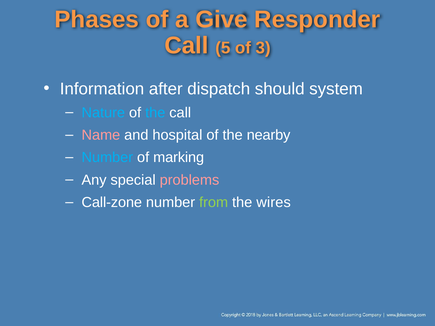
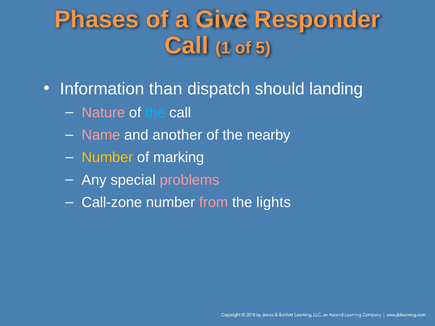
5: 5 -> 1
3: 3 -> 5
after: after -> than
system: system -> landing
Nature colour: light blue -> pink
hospital: hospital -> another
Number at (107, 158) colour: light blue -> yellow
from colour: light green -> pink
wires: wires -> lights
